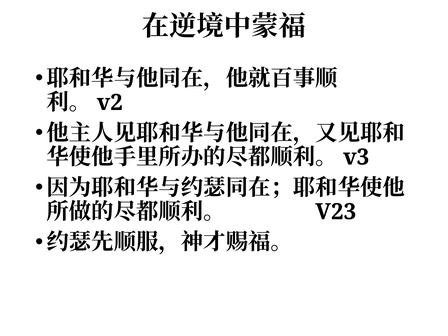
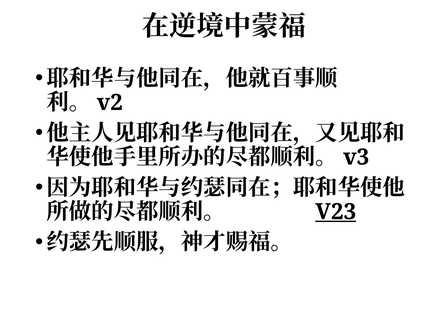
V23 underline: none -> present
